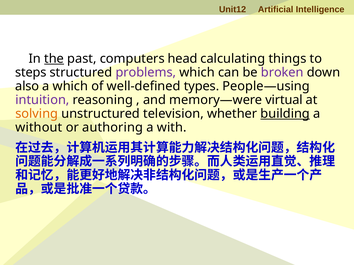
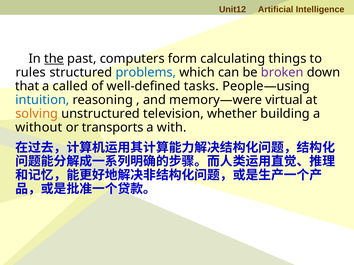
head: head -> form
steps: steps -> rules
problems colour: purple -> blue
also: also -> that
a which: which -> called
types: types -> tasks
intuition colour: purple -> blue
building underline: present -> none
authoring: authoring -> transports
